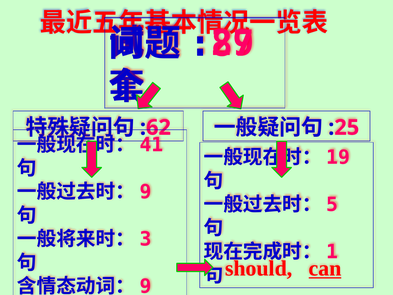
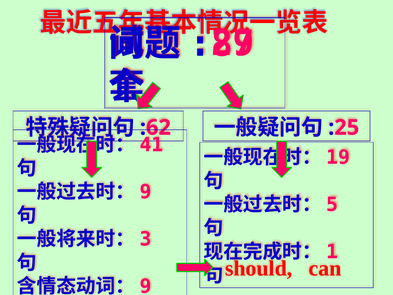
can underline: present -> none
